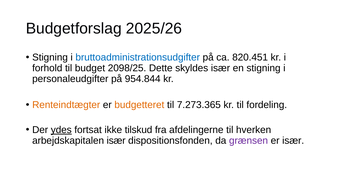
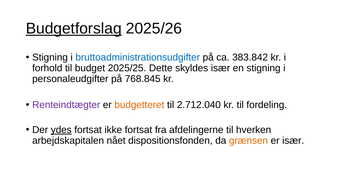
Budgetforslag underline: none -> present
820.451: 820.451 -> 383.842
2098/25: 2098/25 -> 2025/25
954.844: 954.844 -> 768.845
Renteindtægter colour: orange -> purple
7.273.365: 7.273.365 -> 2.712.040
ikke tilskud: tilskud -> fortsat
arbejdskapitalen især: især -> nået
grænsen colour: purple -> orange
